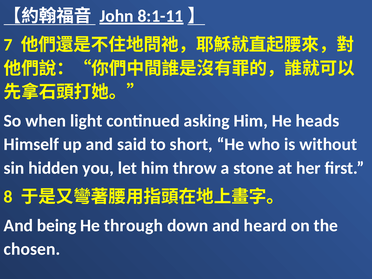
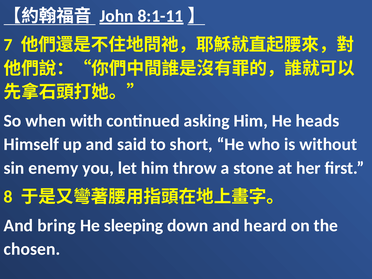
light: light -> with
hidden: hidden -> enemy
being: being -> bring
through: through -> sleeping
